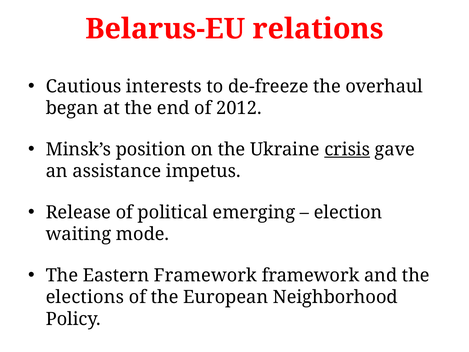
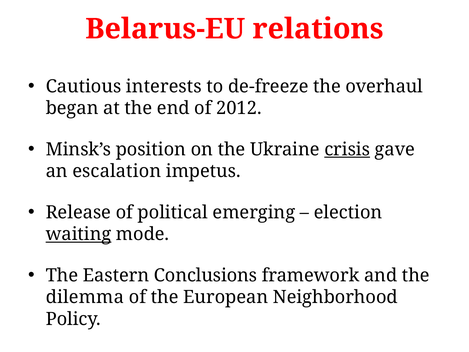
assistance: assistance -> escalation
waiting underline: none -> present
Eastern Framework: Framework -> Conclusions
elections: elections -> dilemma
